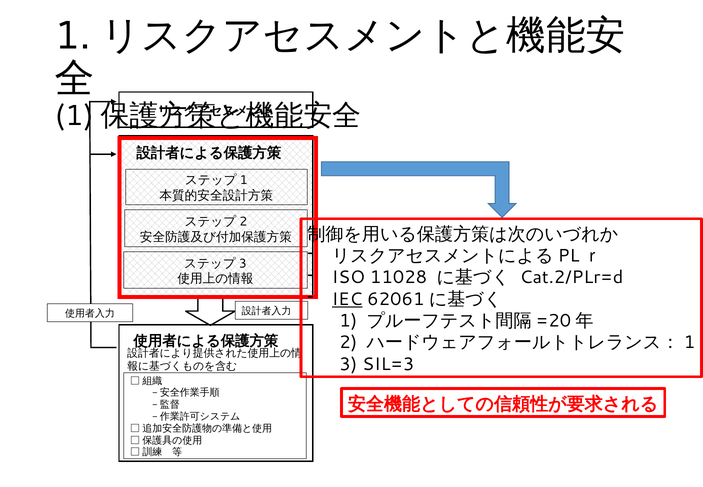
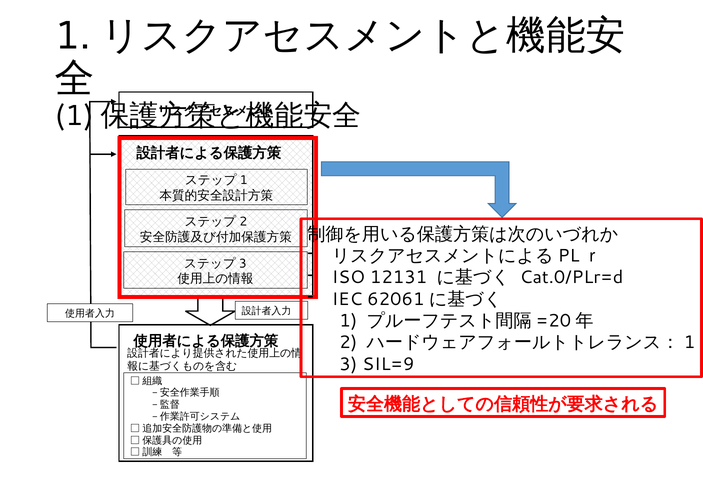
11028: 11028 -> 12131
Cat.2/PLr=d: Cat.2/PLr=d -> Cat.0/PLr=d
IEC underline: present -> none
SIL=3: SIL=3 -> SIL=9
